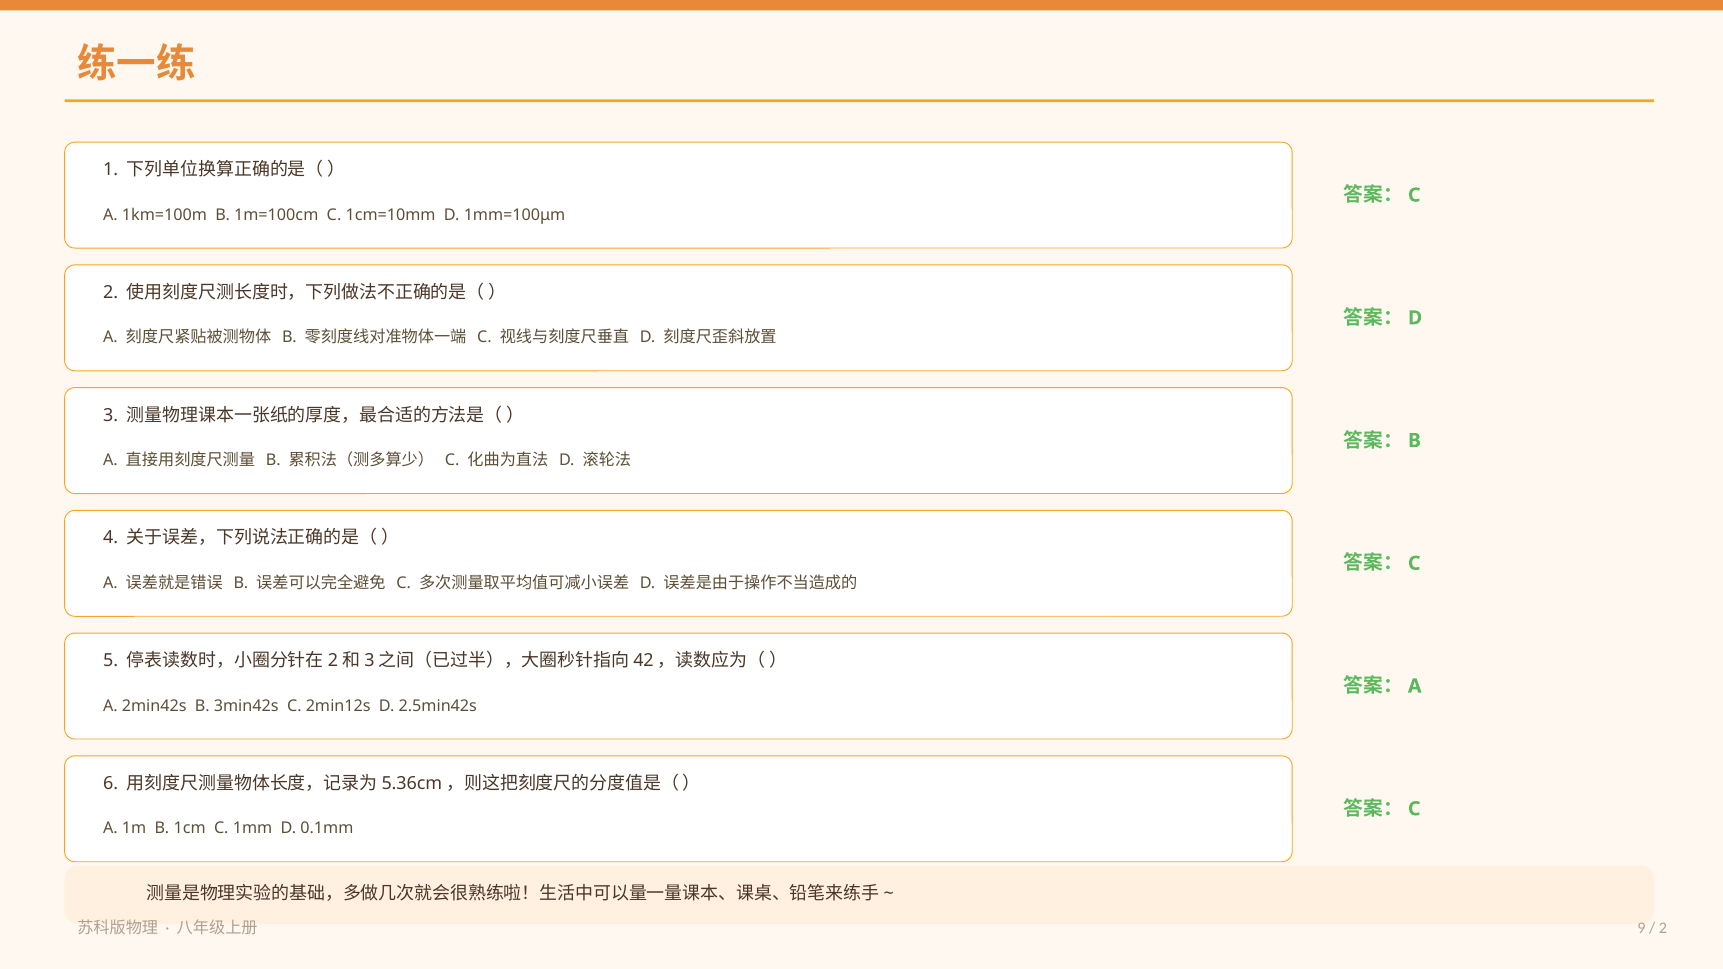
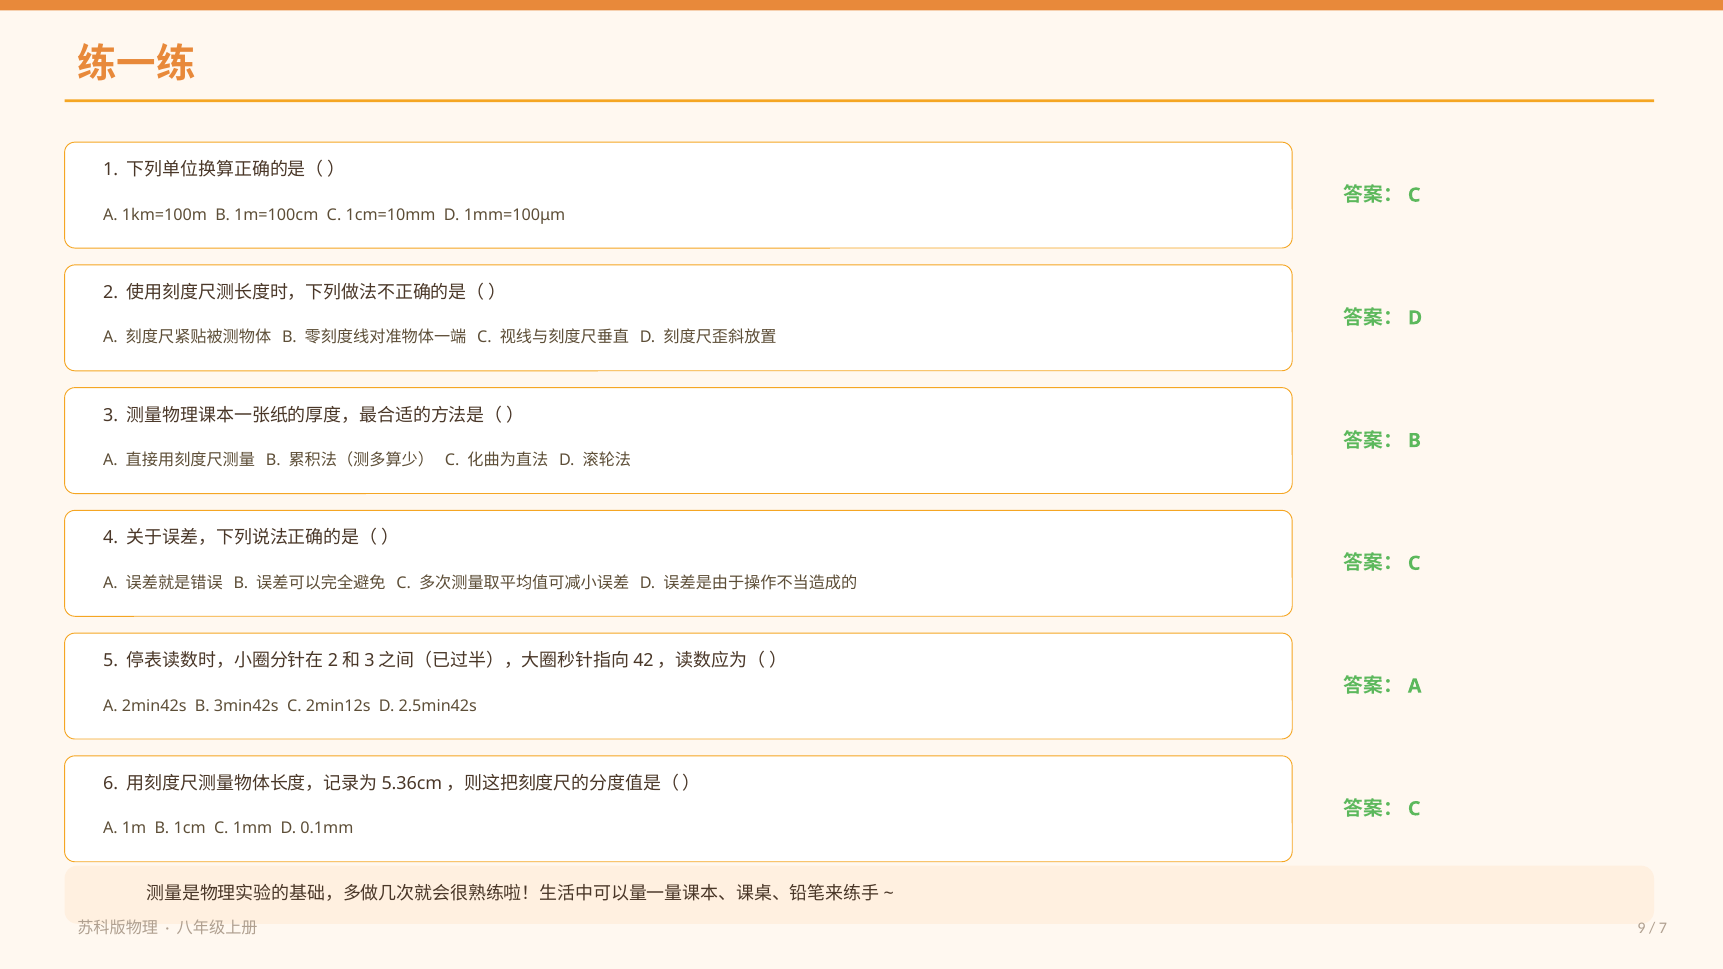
2 at (1663, 928): 2 -> 7
